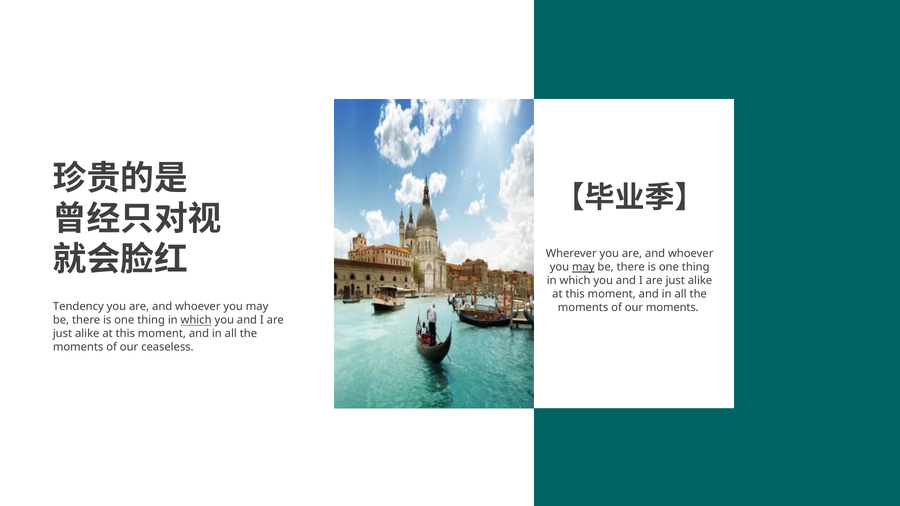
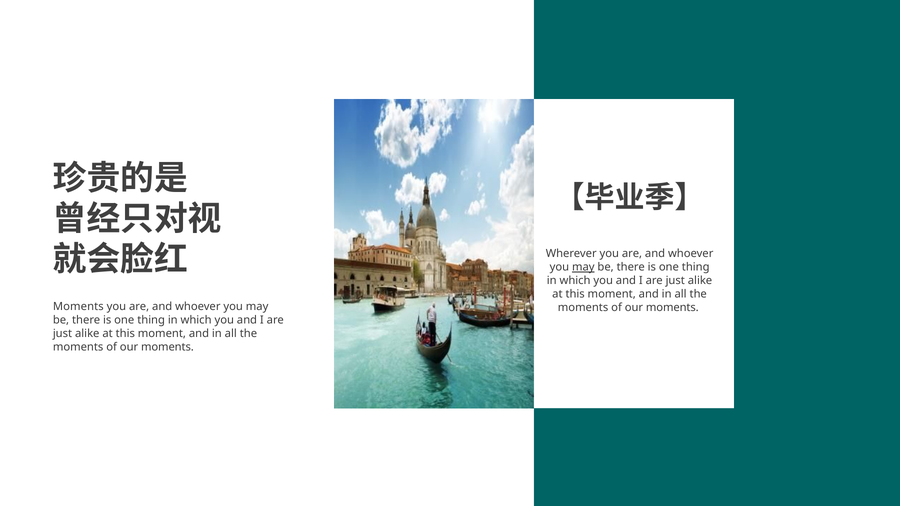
Tendency at (78, 307): Tendency -> Moments
which at (196, 320) underline: present -> none
ceaseless at (167, 347): ceaseless -> moments
